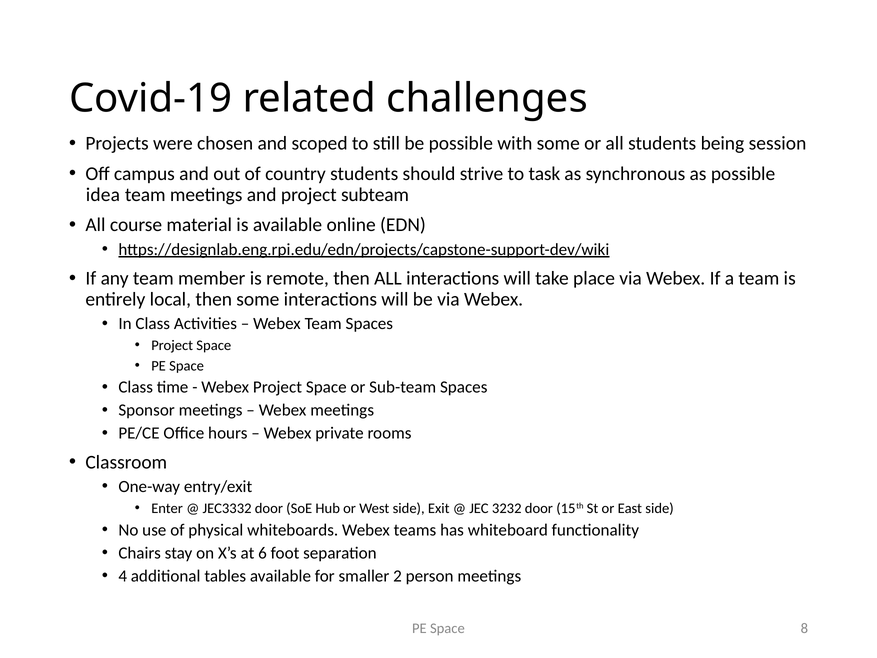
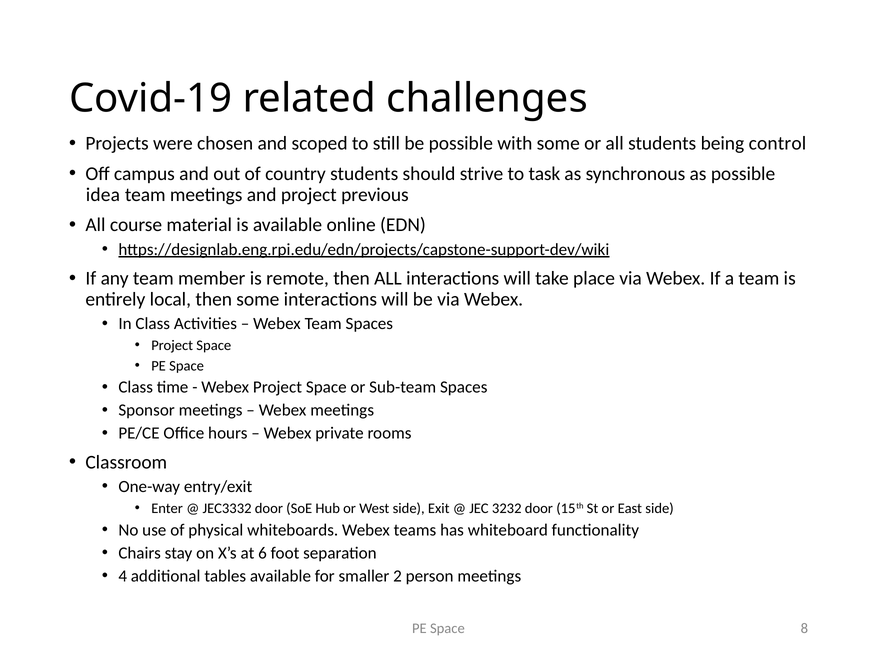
session: session -> control
subteam: subteam -> previous
